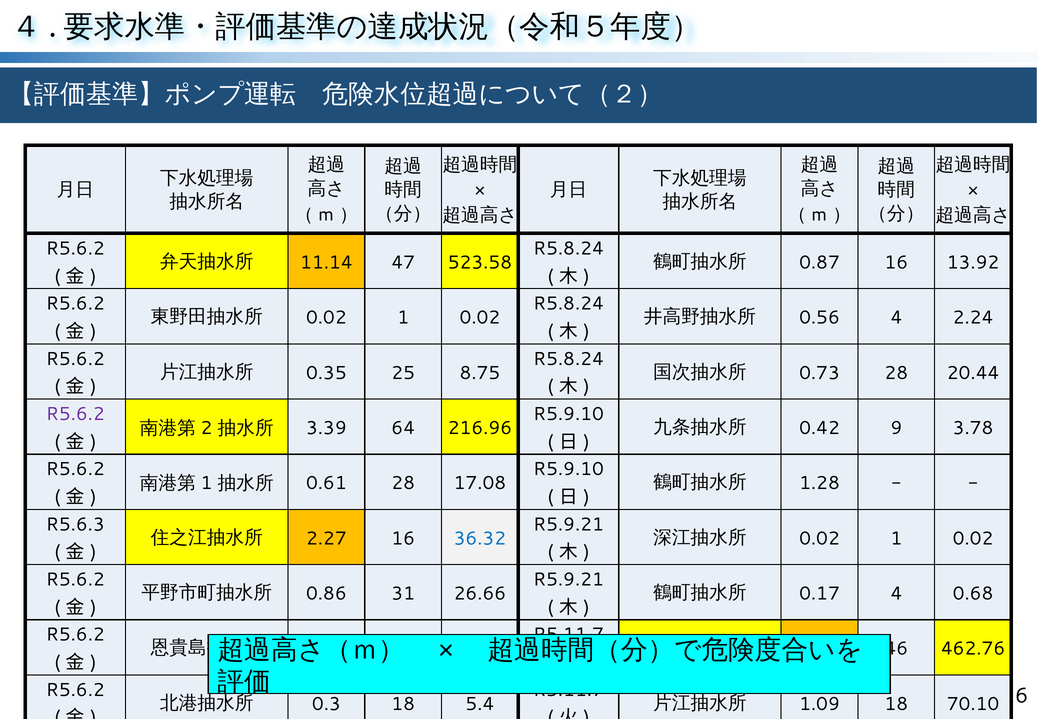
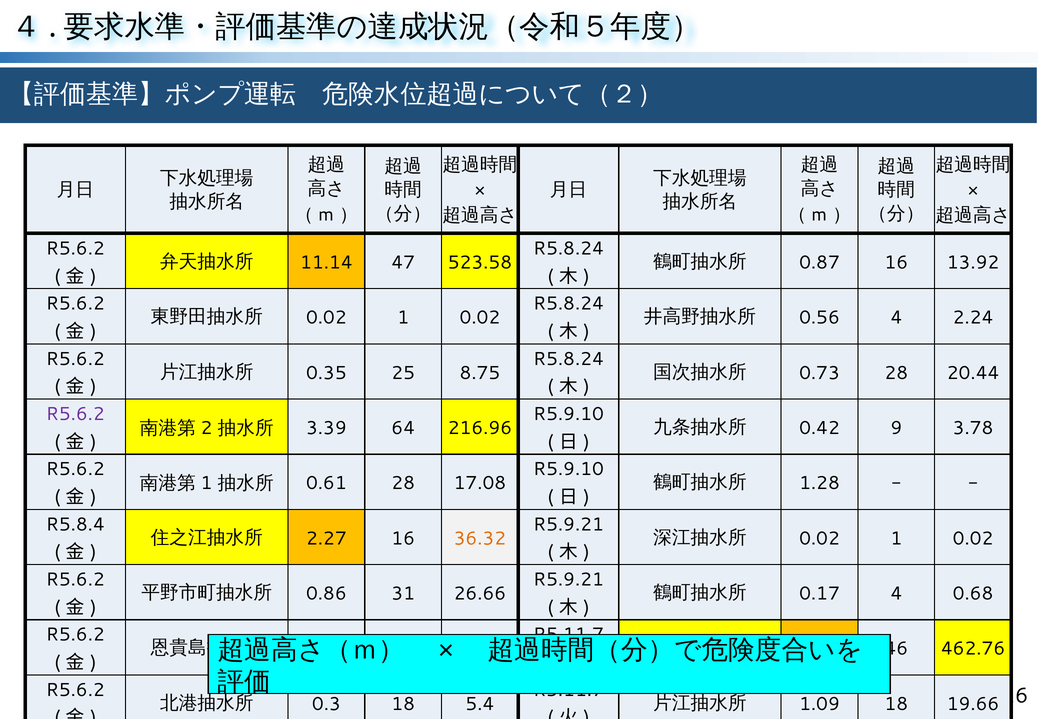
R5.6.3: R5.6.3 -> R5.8.4
36.32 colour: blue -> orange
70.10: 70.10 -> 19.66
